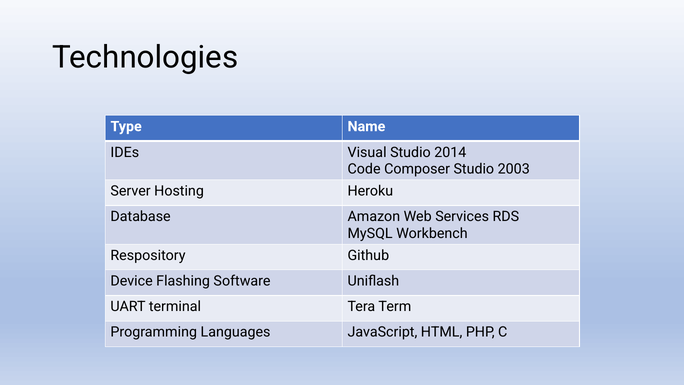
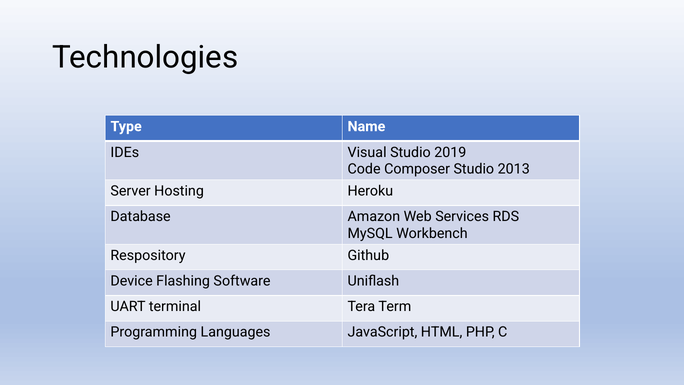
2014: 2014 -> 2019
2003: 2003 -> 2013
